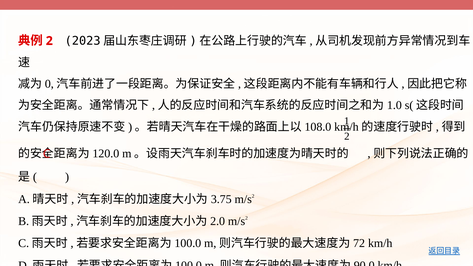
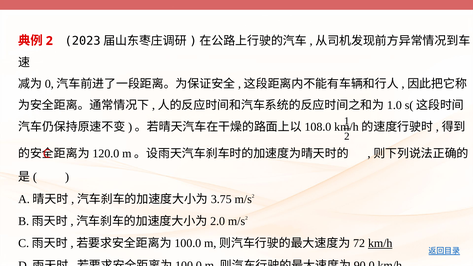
km/h at (380, 243) underline: none -> present
